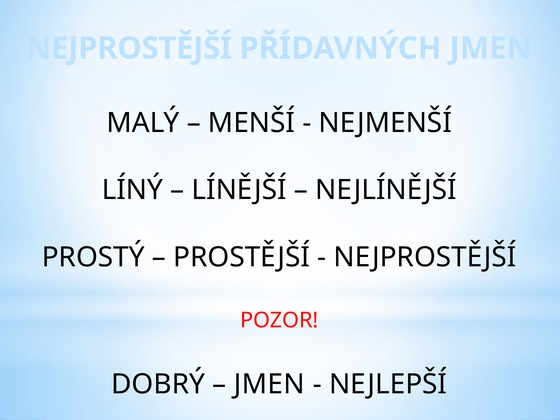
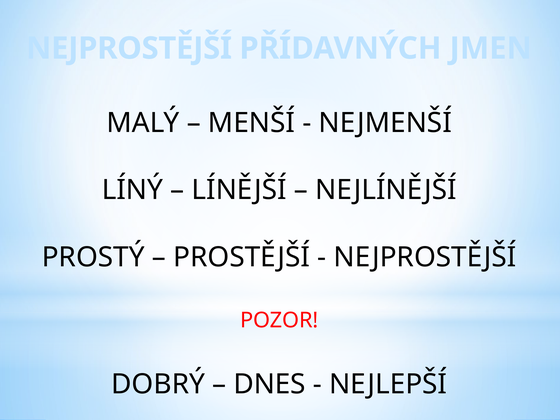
JMEN at (269, 384): JMEN -> DNES
